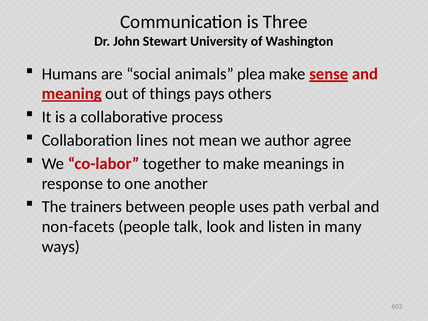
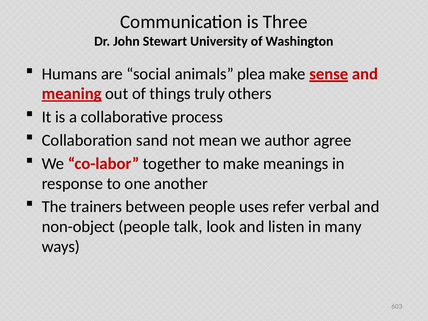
pays: pays -> truly
lines: lines -> sand
path: path -> refer
non-facets: non-facets -> non-object
